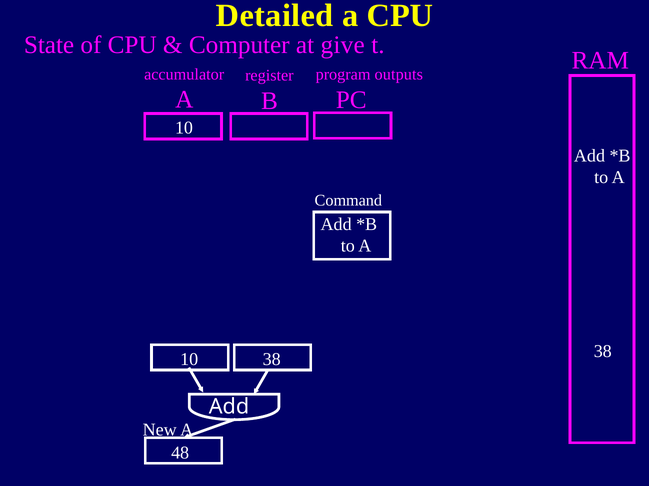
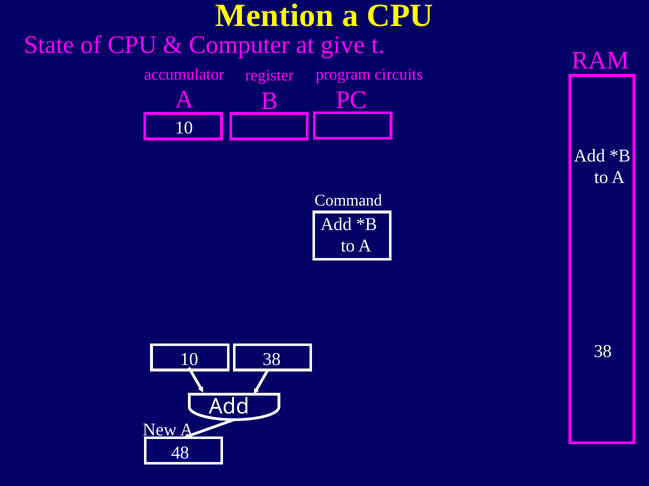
Detailed: Detailed -> Mention
outputs: outputs -> circuits
